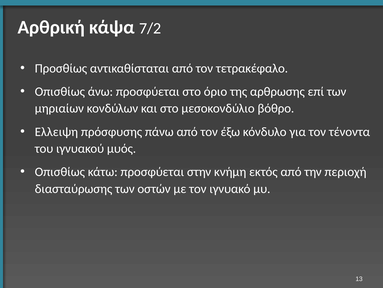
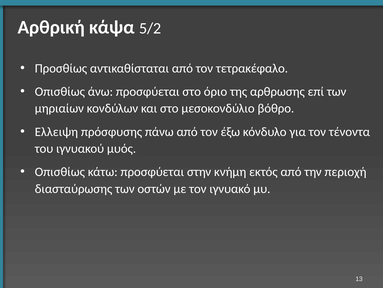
7/2: 7/2 -> 5/2
